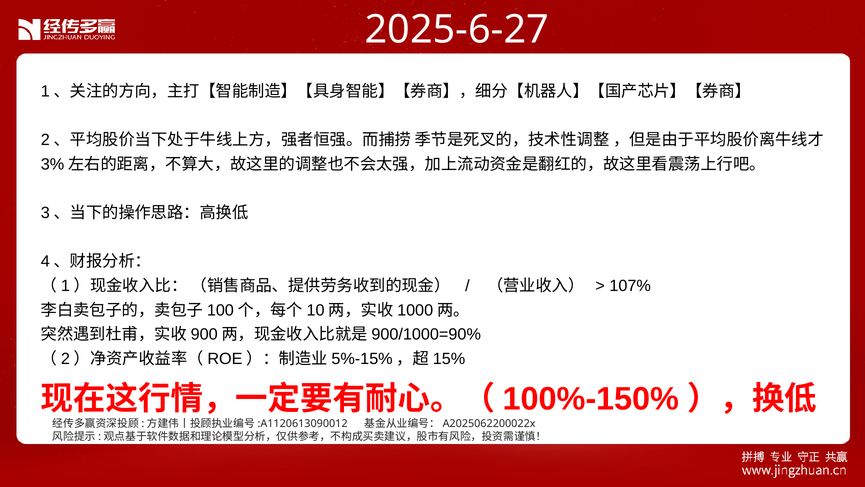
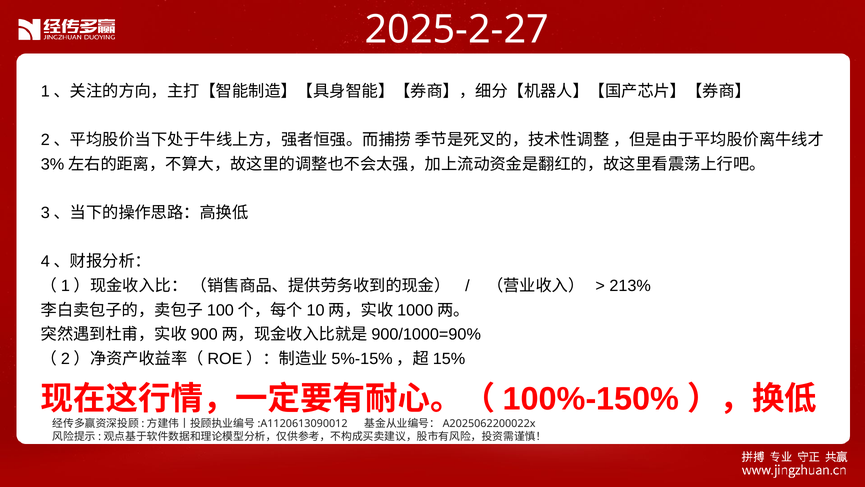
2025-6-27: 2025-6-27 -> 2025-2-27
107%: 107% -> 213%
